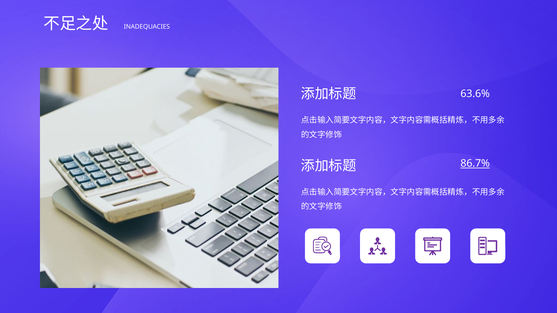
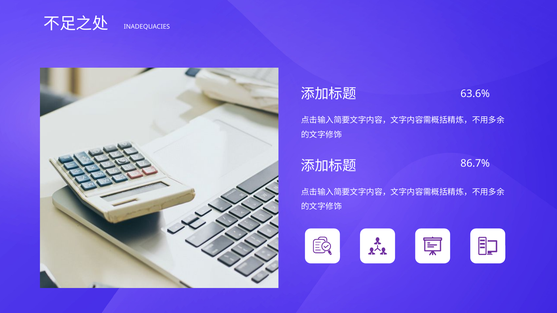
86.7% underline: present -> none
